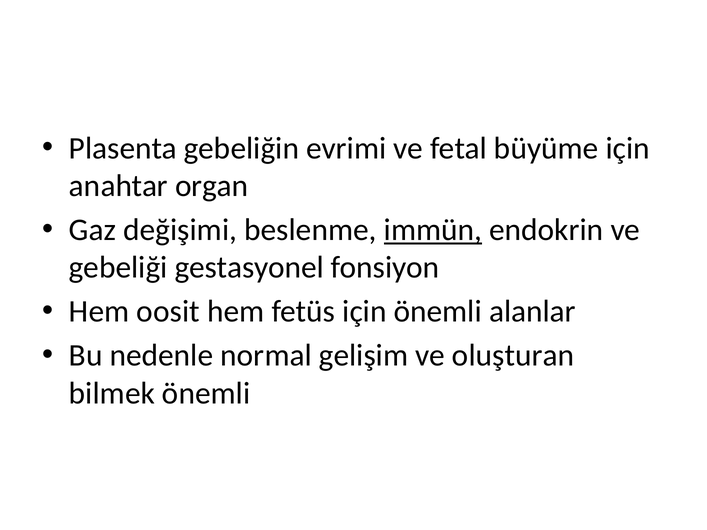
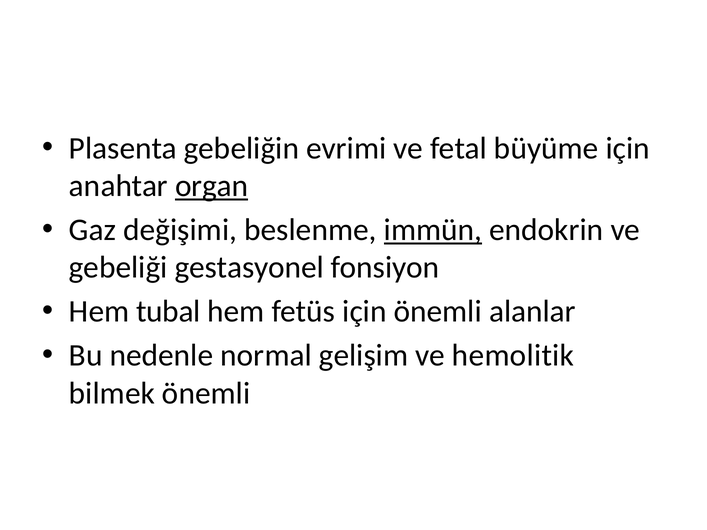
organ underline: none -> present
oosit: oosit -> tubal
oluşturan: oluşturan -> hemolitik
